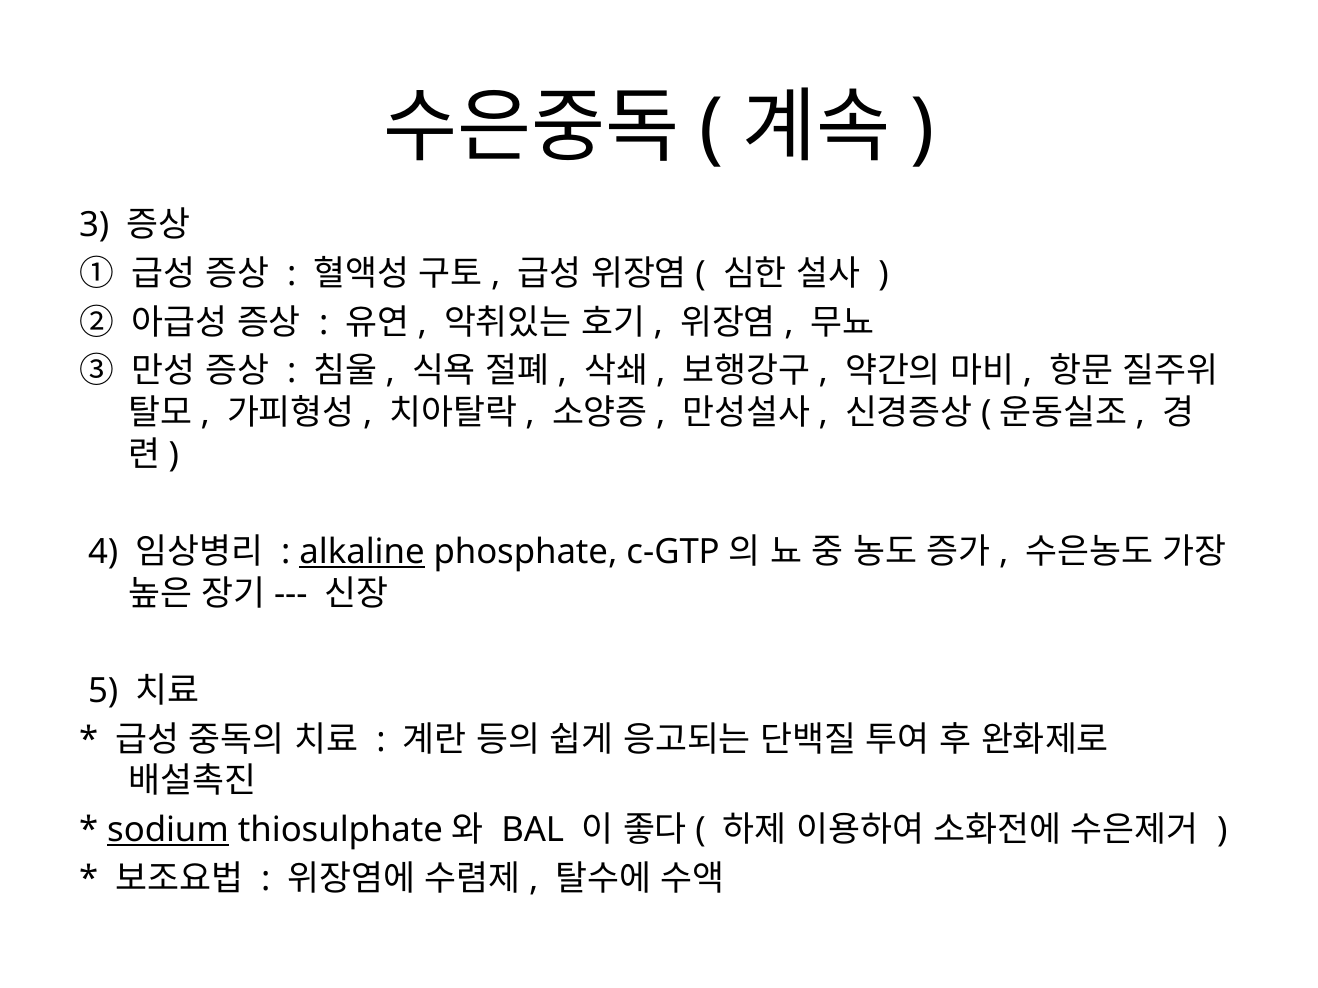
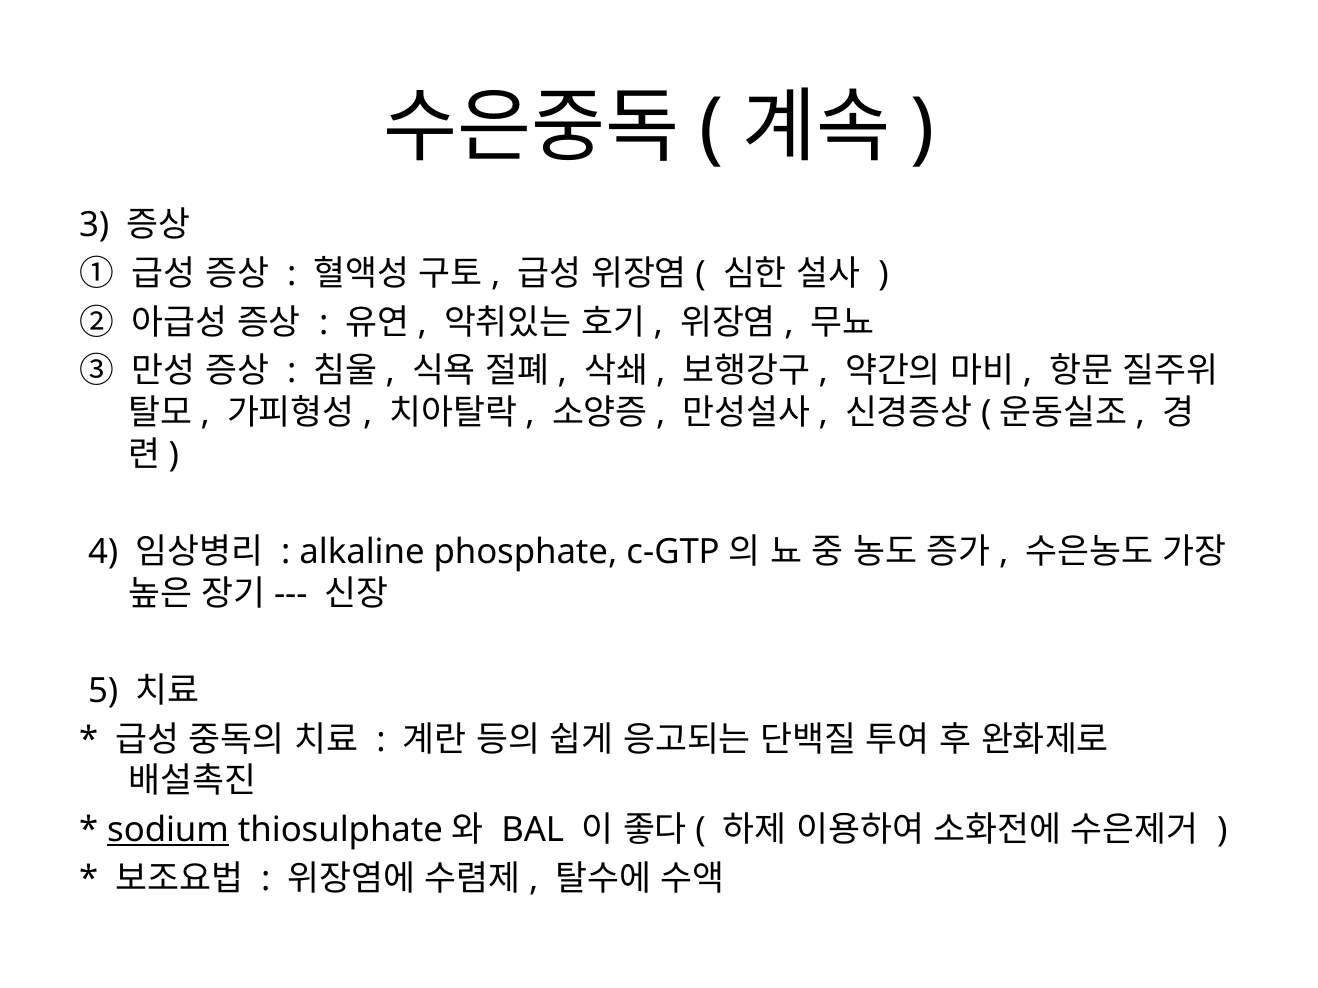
alkaline underline: present -> none
